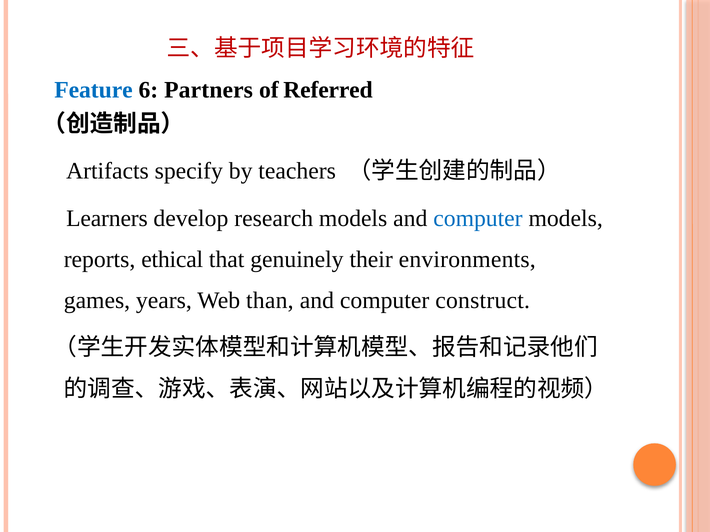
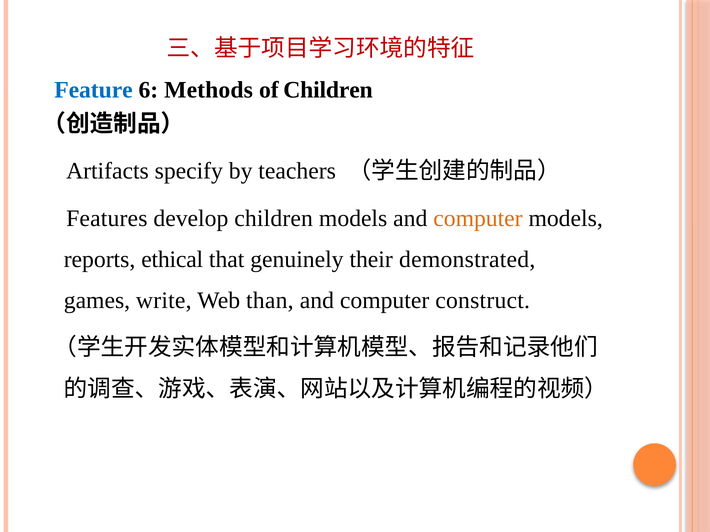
Partners: Partners -> Methods
of Referred: Referred -> Children
Learners: Learners -> Features
develop research: research -> children
computer at (478, 218) colour: blue -> orange
environments: environments -> demonstrated
years: years -> write
